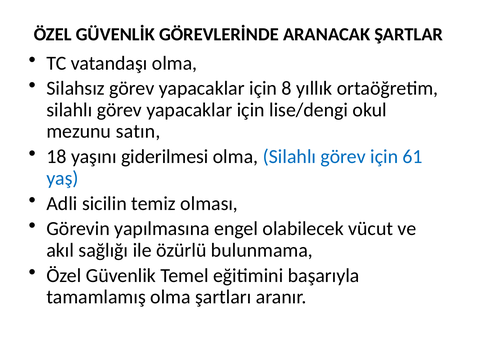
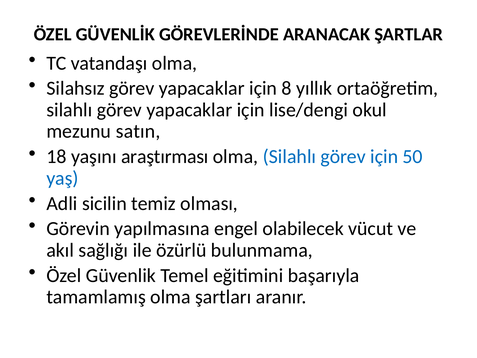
giderilmesi: giderilmesi -> araştırması
61: 61 -> 50
